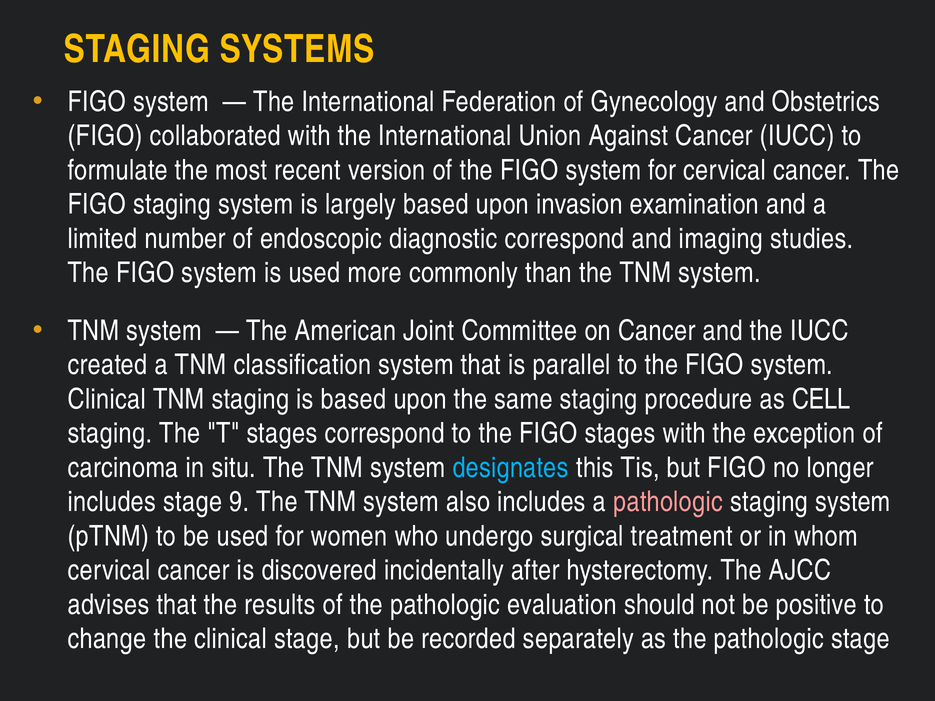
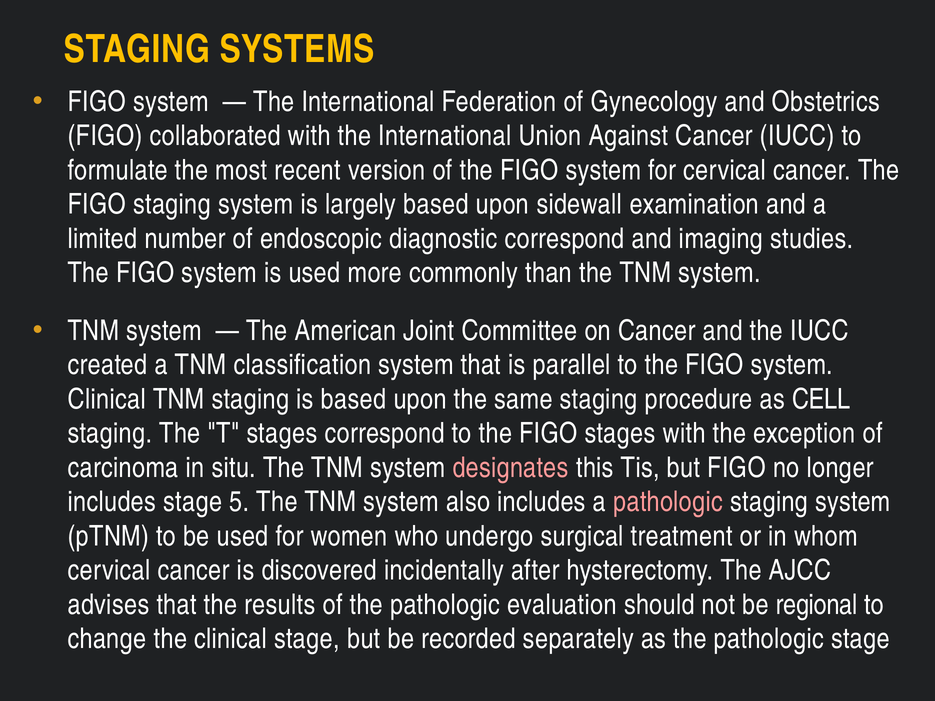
invasion: invasion -> sidewall
designates colour: light blue -> pink
9: 9 -> 5
positive: positive -> regional
